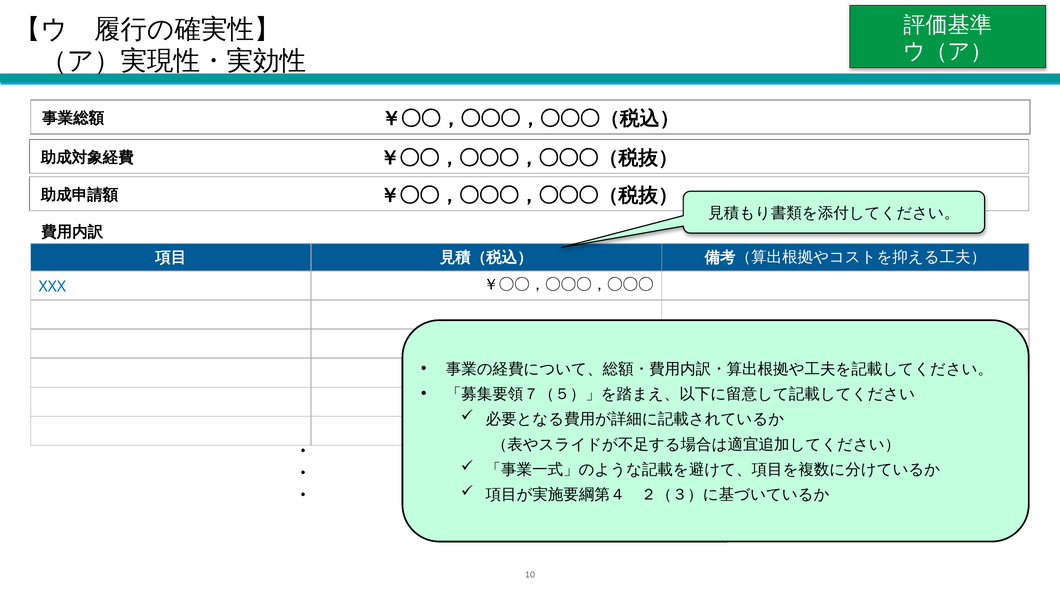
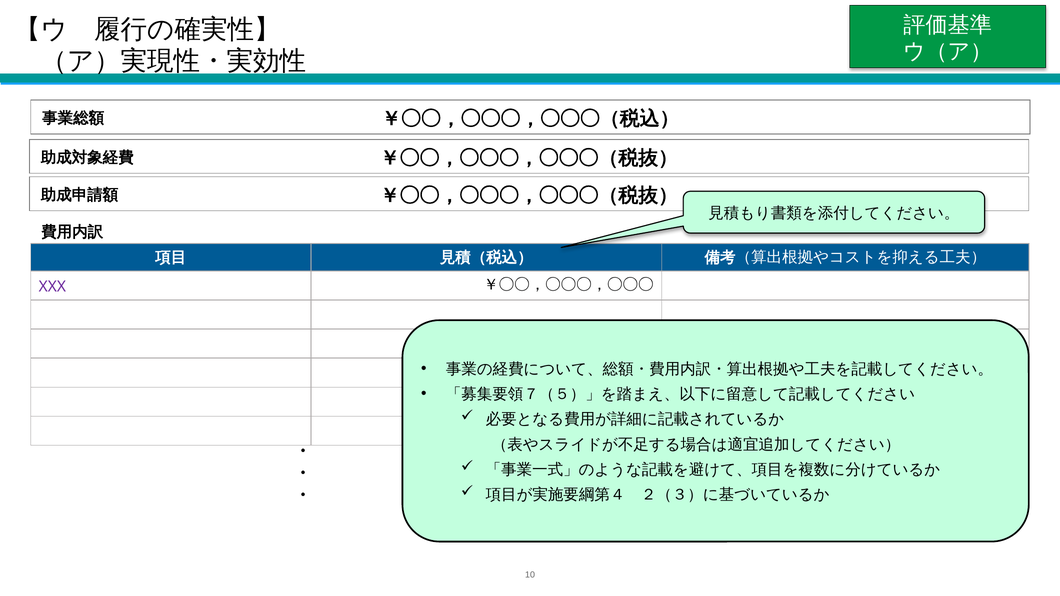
XXX colour: blue -> purple
